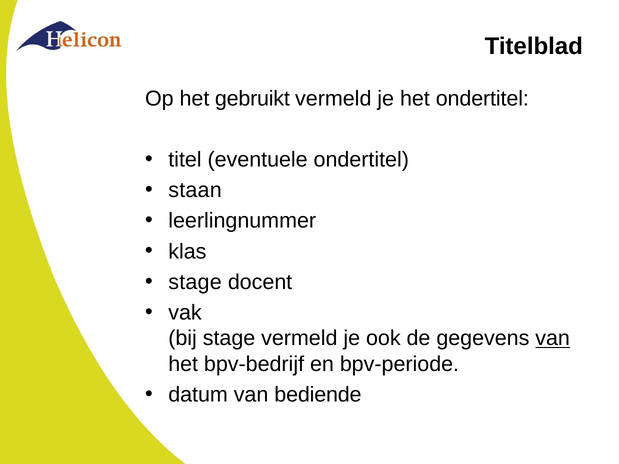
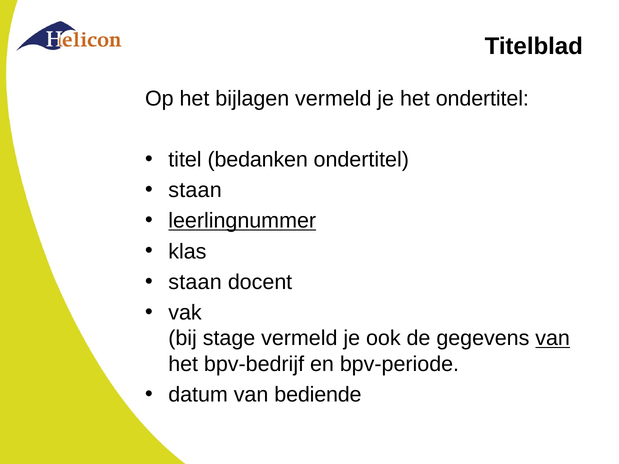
gebruikt: gebruikt -> bijlagen
eventuele: eventuele -> bedanken
leerlingnummer underline: none -> present
stage at (195, 282): stage -> staan
